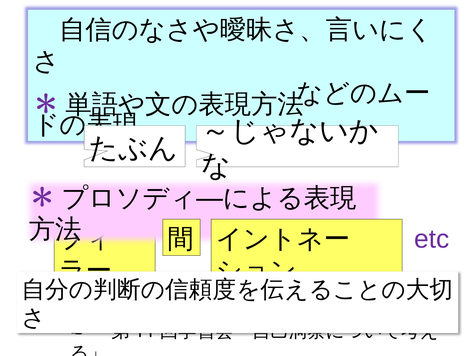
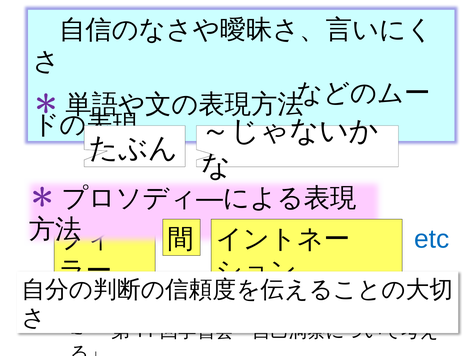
etc colour: purple -> blue
